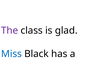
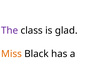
Miss colour: blue -> orange
